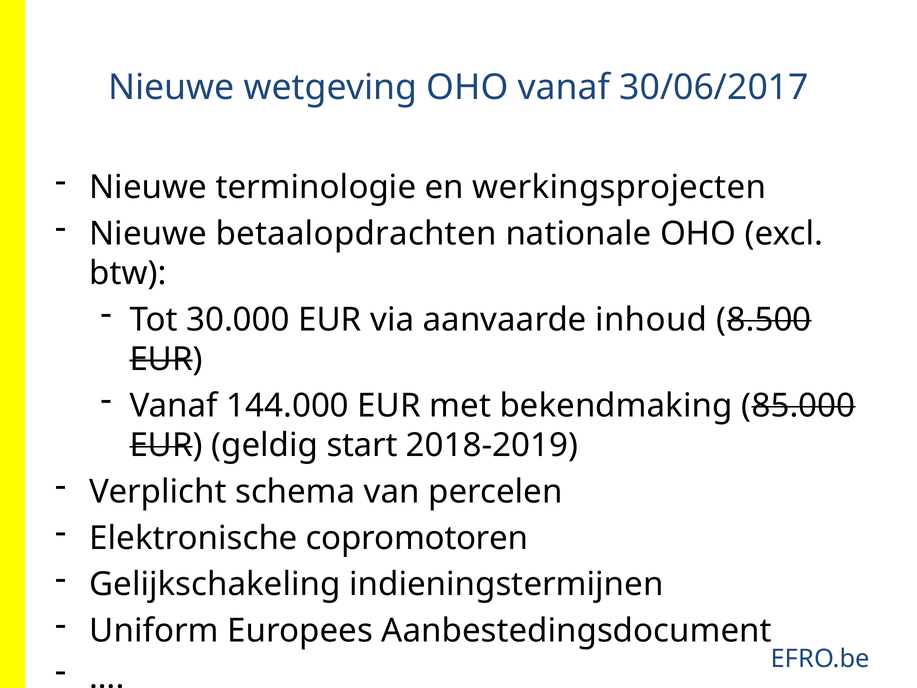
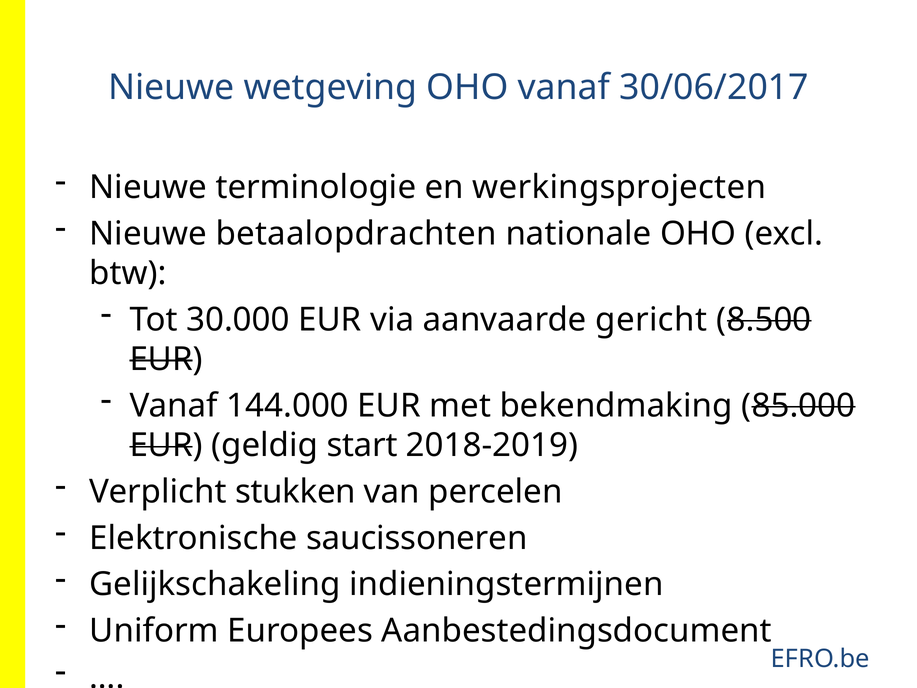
inhoud: inhoud -> gericht
schema: schema -> stukken
copromotoren: copromotoren -> saucissoneren
